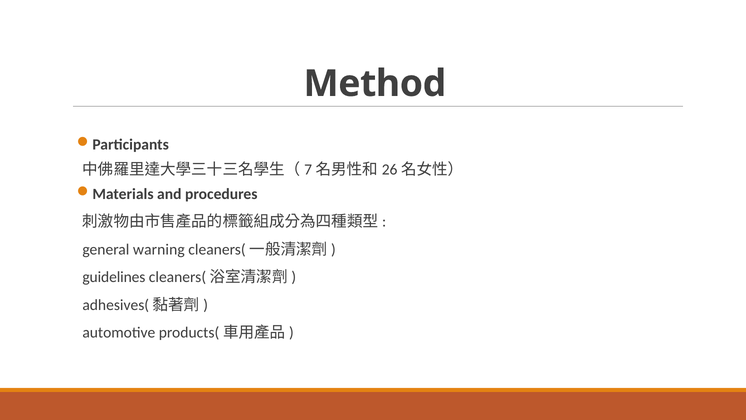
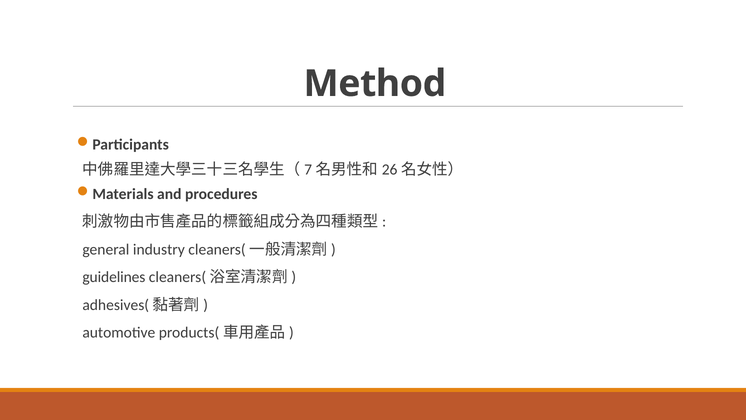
warning: warning -> industry
